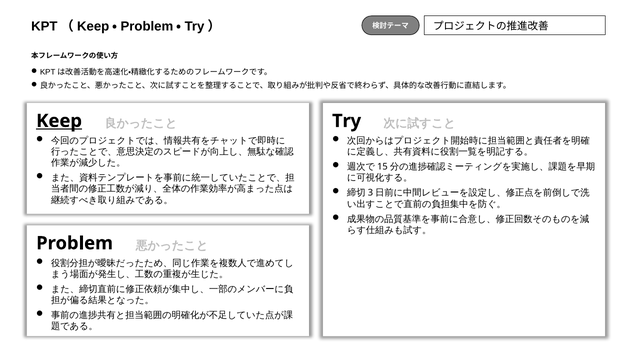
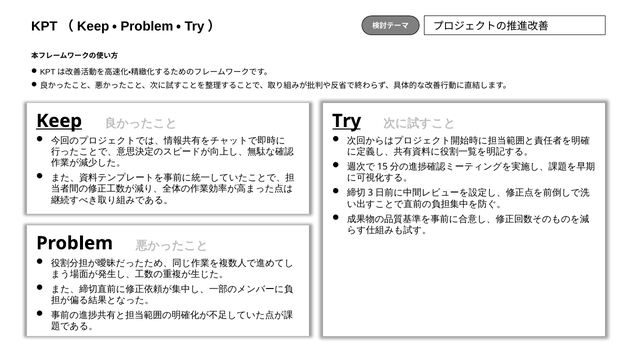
Try underline: none -> present
